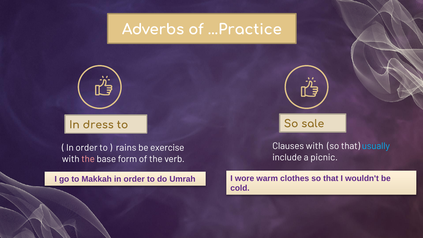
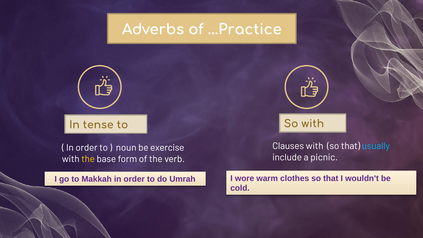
dress: dress -> tense
So sale: sale -> with
rains: rains -> noun
the at (88, 159) colour: pink -> yellow
